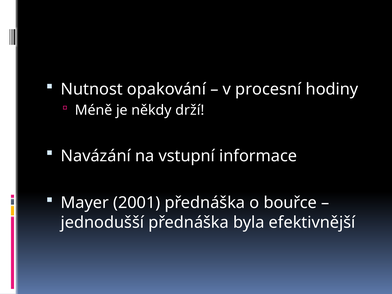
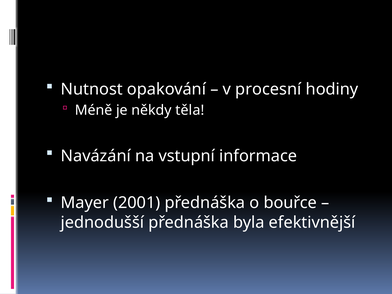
drží: drží -> těla
